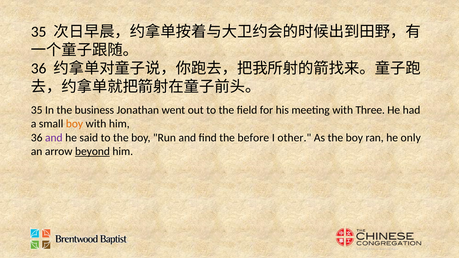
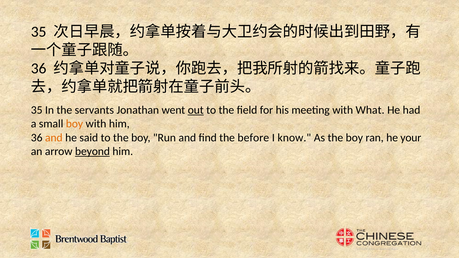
business: business -> servants
out underline: none -> present
Three: Three -> What
and at (54, 138) colour: purple -> orange
other: other -> know
only: only -> your
